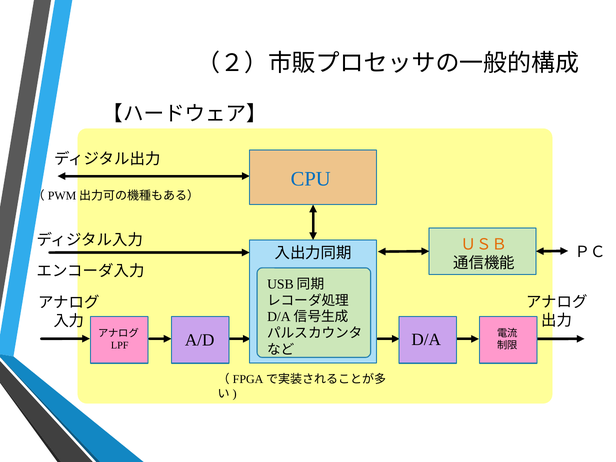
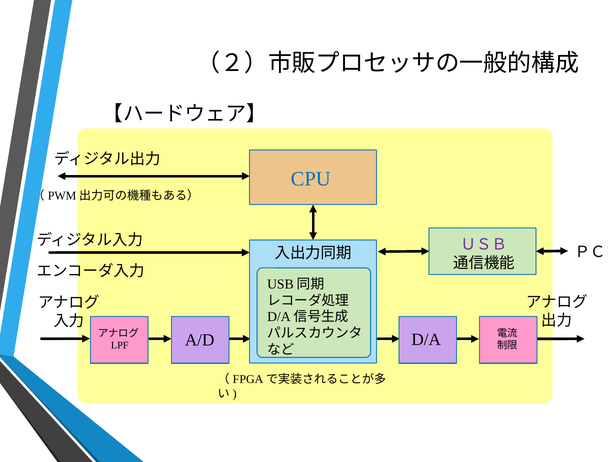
ＵＳＢ colour: orange -> purple
